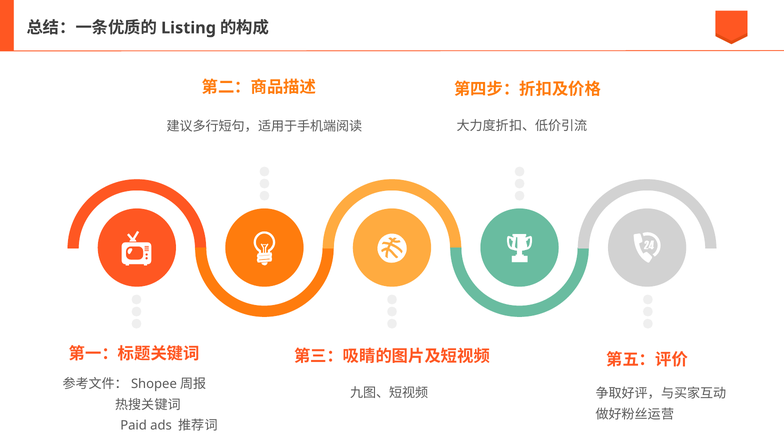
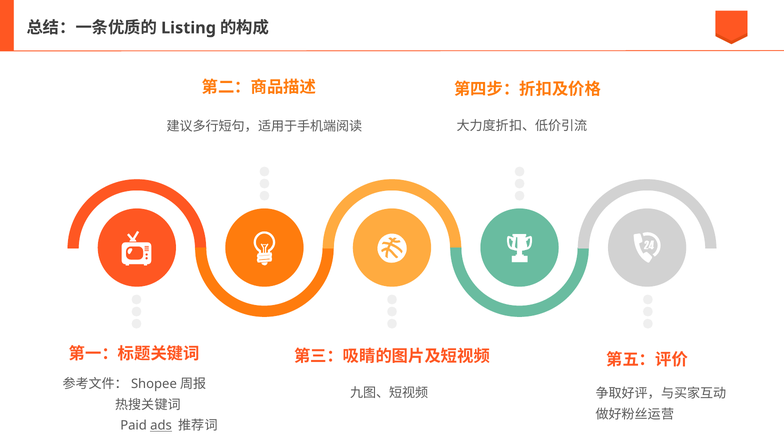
ads underline: none -> present
